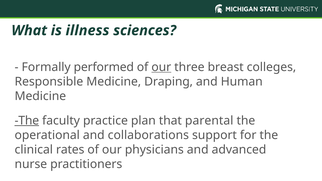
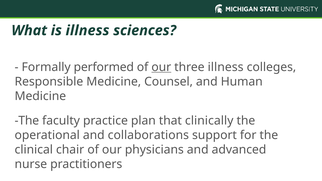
three breast: breast -> illness
Draping: Draping -> Counsel
The at (27, 121) underline: present -> none
parental: parental -> clinically
rates: rates -> chair
